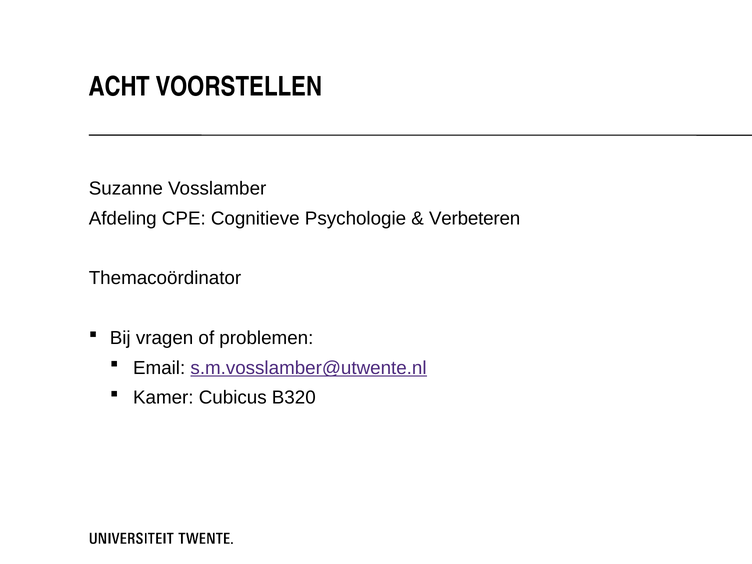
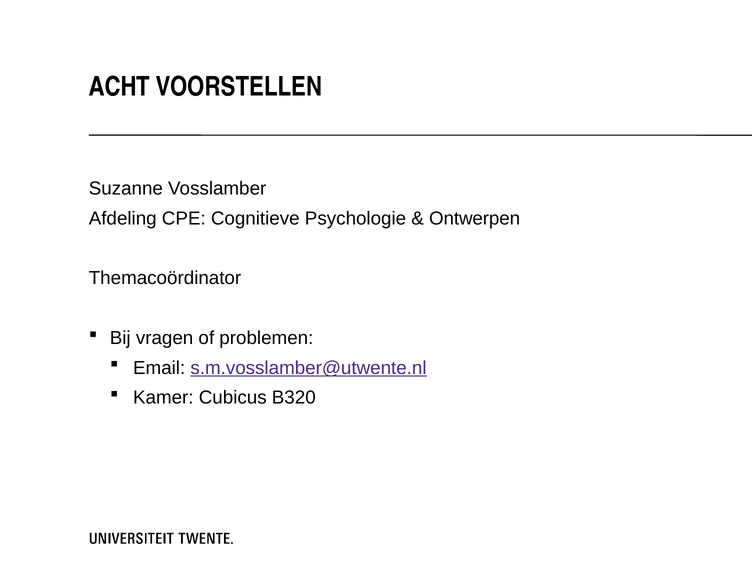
Verbeteren: Verbeteren -> Ontwerpen
